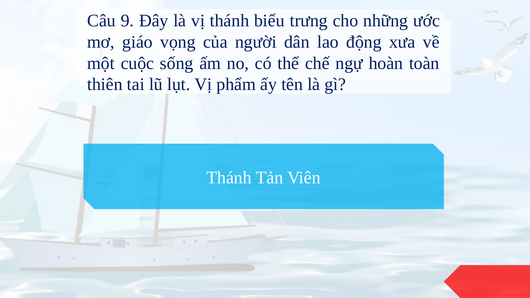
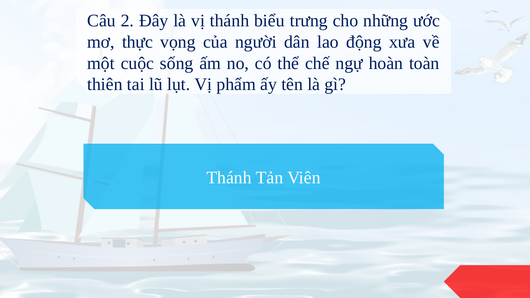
9: 9 -> 2
giáo: giáo -> thực
